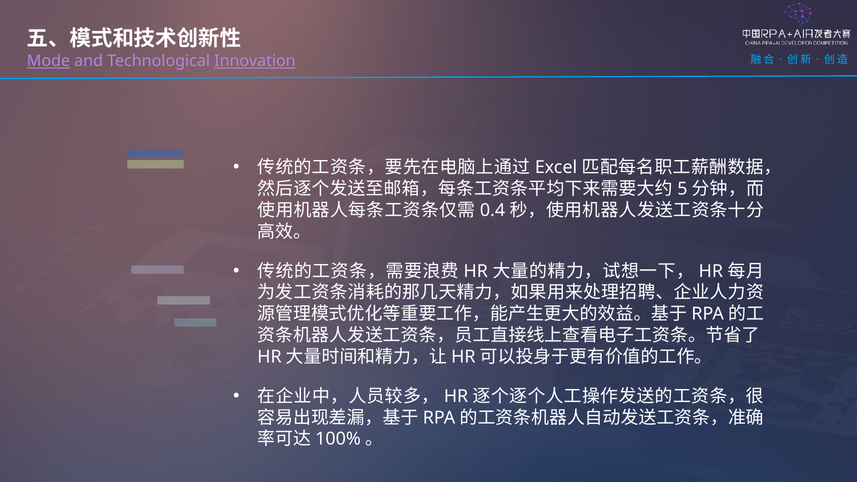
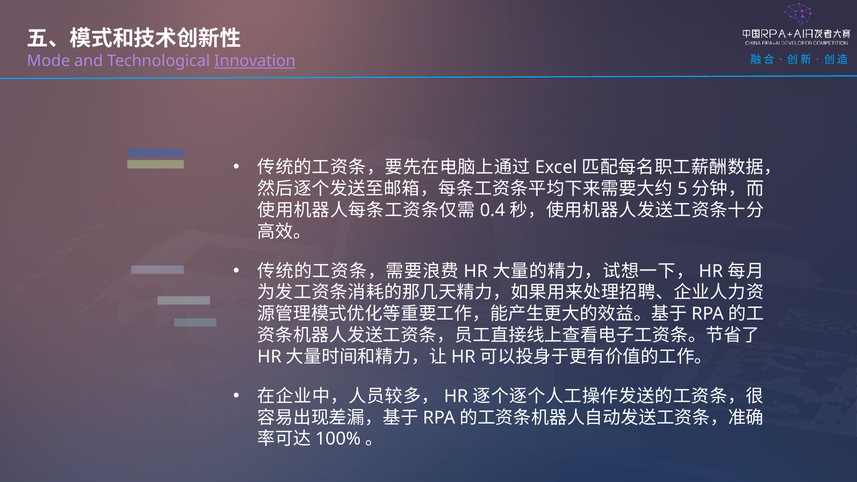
Mode underline: present -> none
